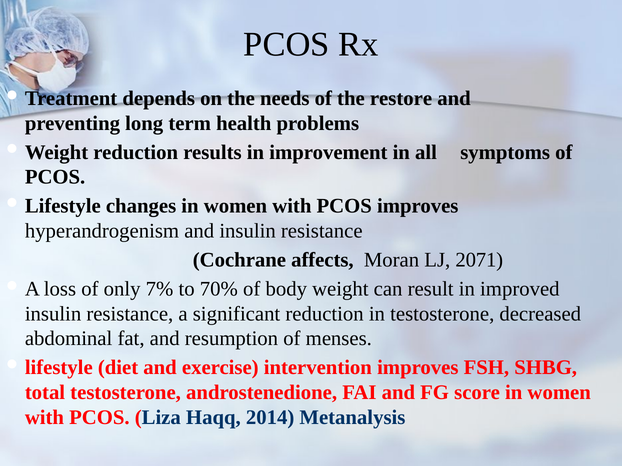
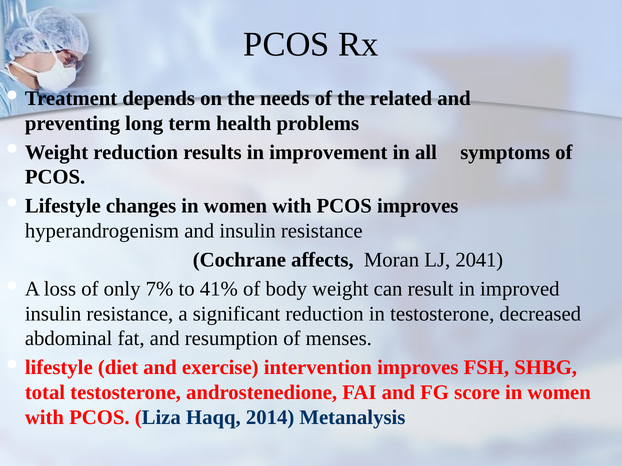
restore: restore -> related
2071: 2071 -> 2041
70%: 70% -> 41%
